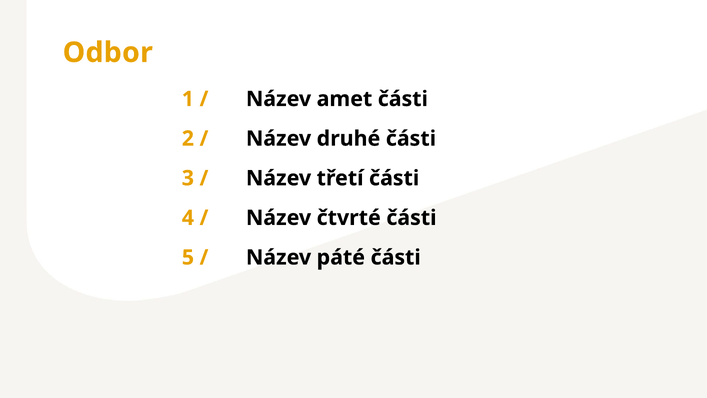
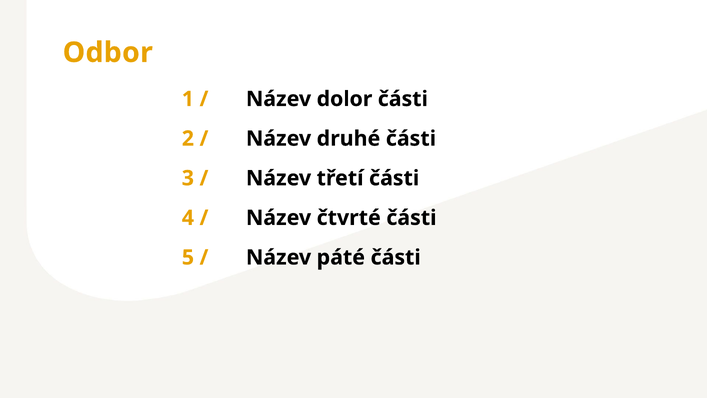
amet: amet -> dolor
